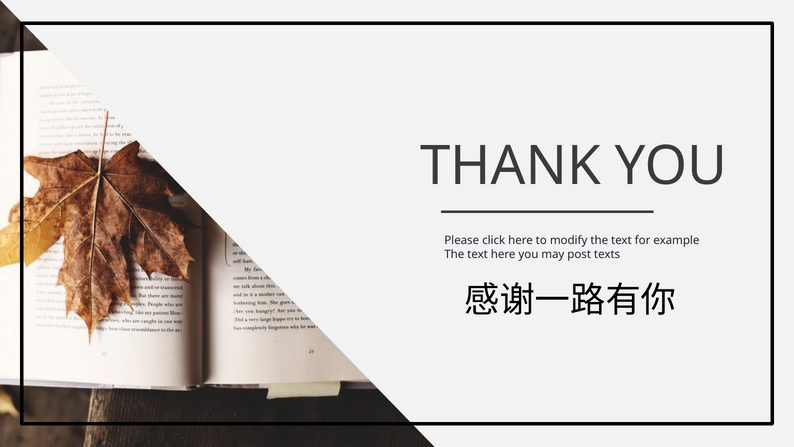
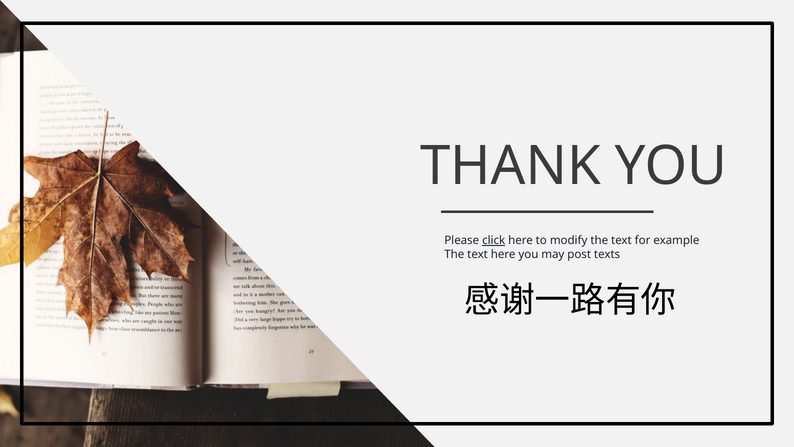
click underline: none -> present
